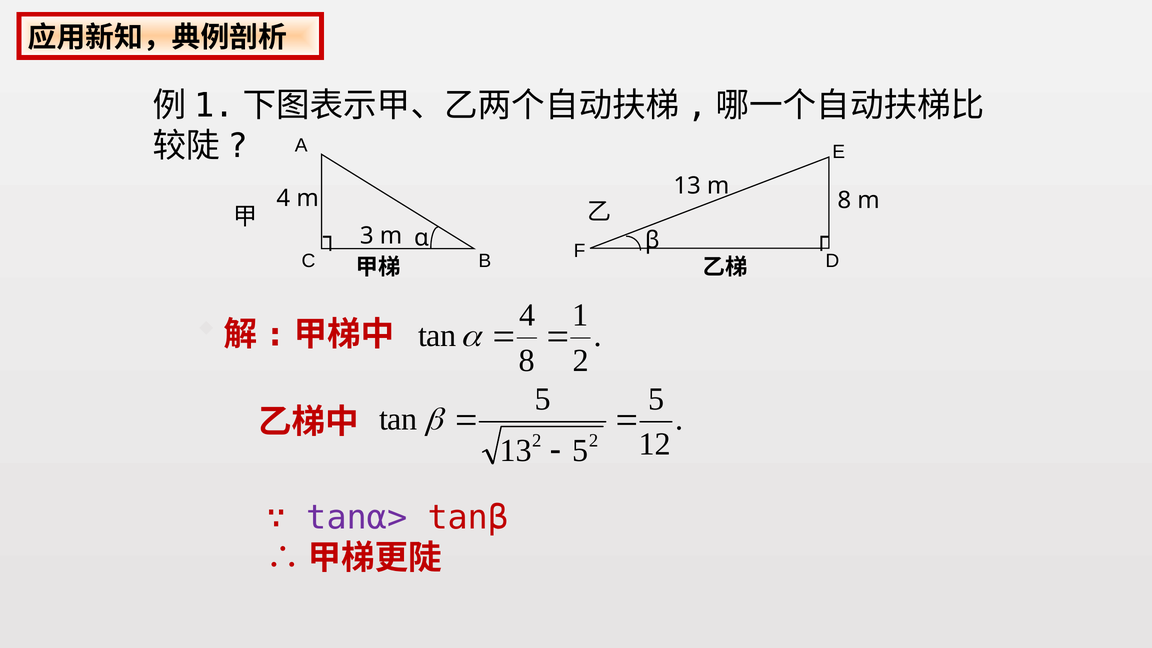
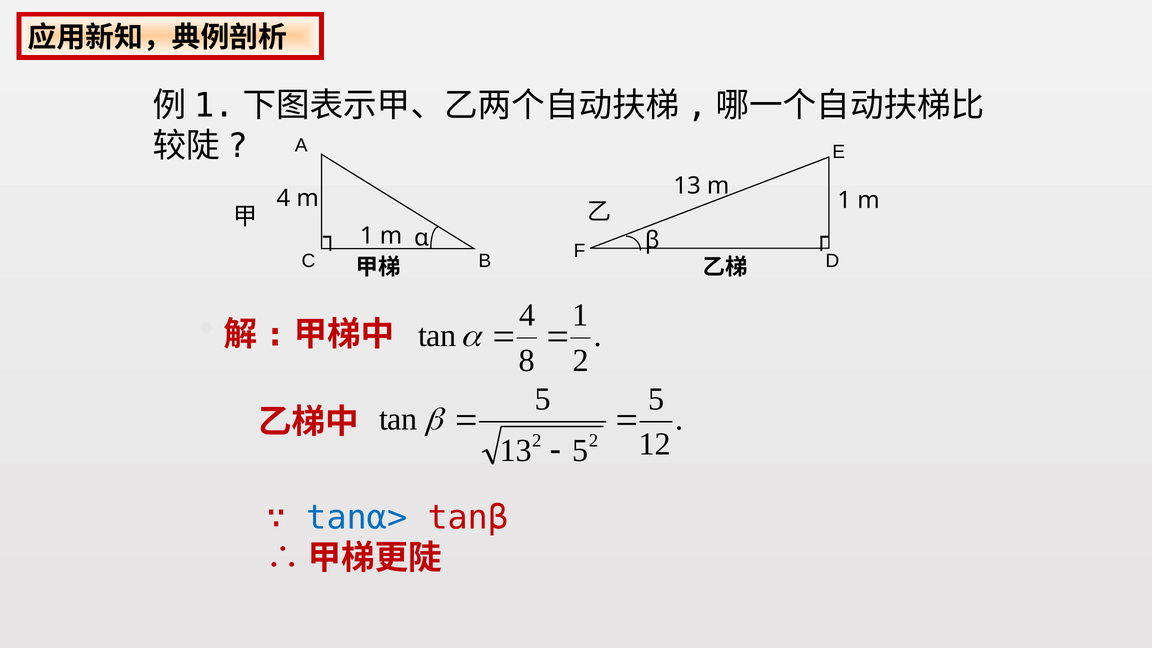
8 at (844, 200): 8 -> 1
3 at (367, 236): 3 -> 1
tanα> colour: purple -> blue
